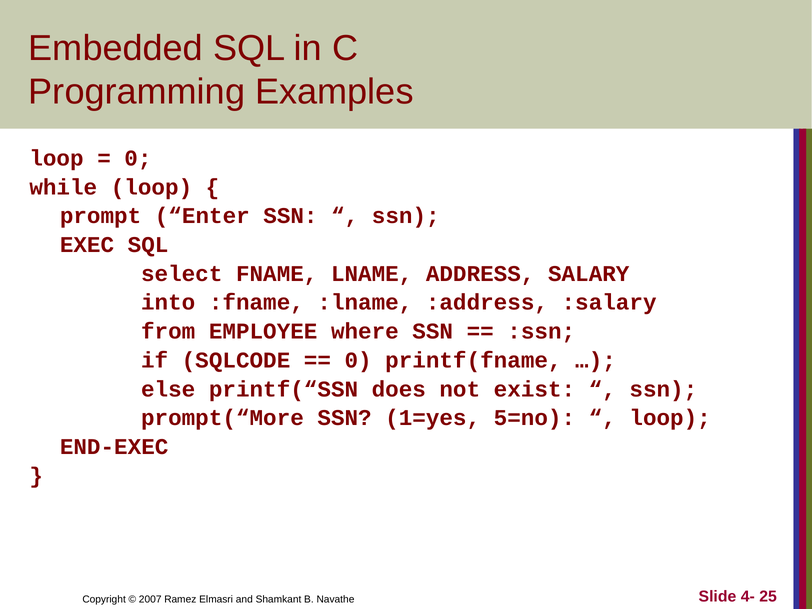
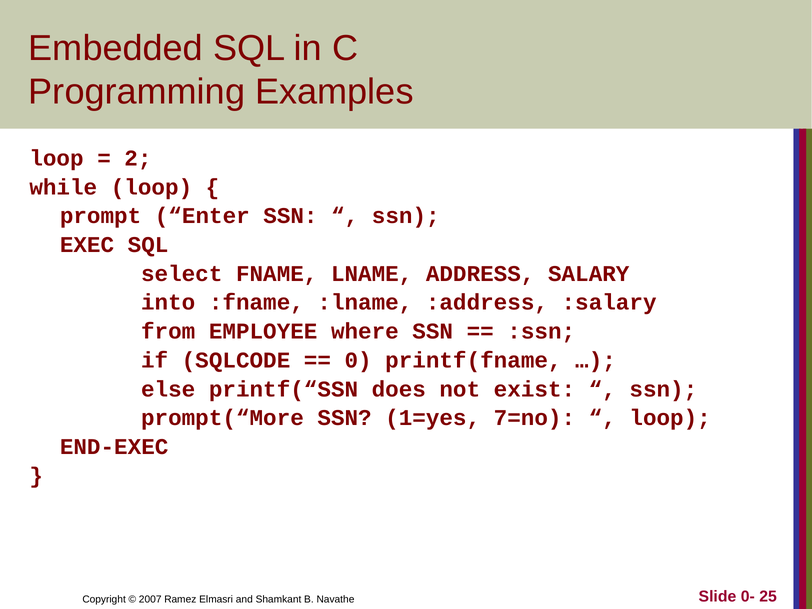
0 at (138, 158): 0 -> 2
5=no: 5=no -> 7=no
4-: 4- -> 0-
